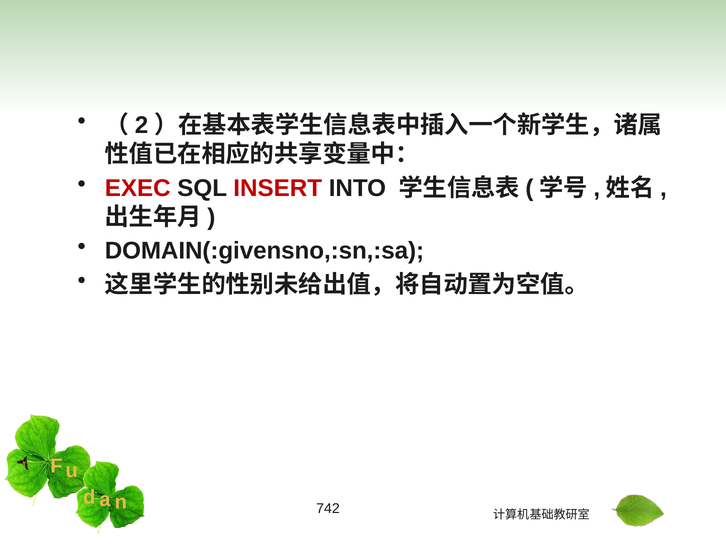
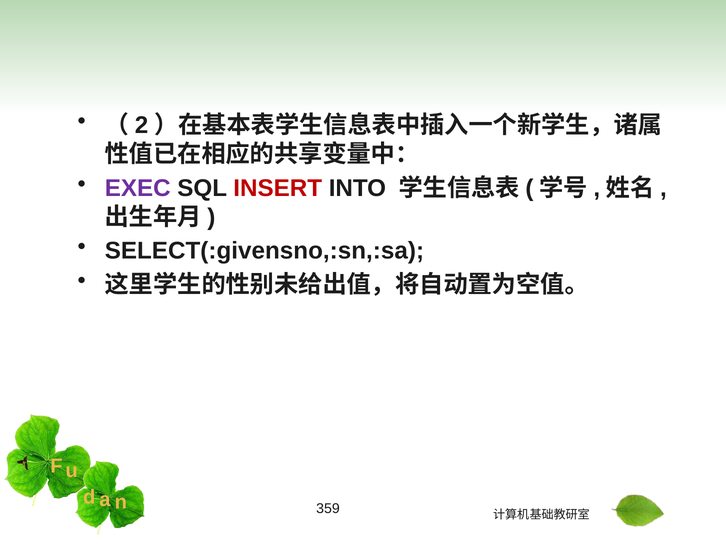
EXEC colour: red -> purple
DOMAIN(:givensno,:sn,:sa: DOMAIN(:givensno,:sn,:sa -> SELECT(:givensno,:sn,:sa
742: 742 -> 359
